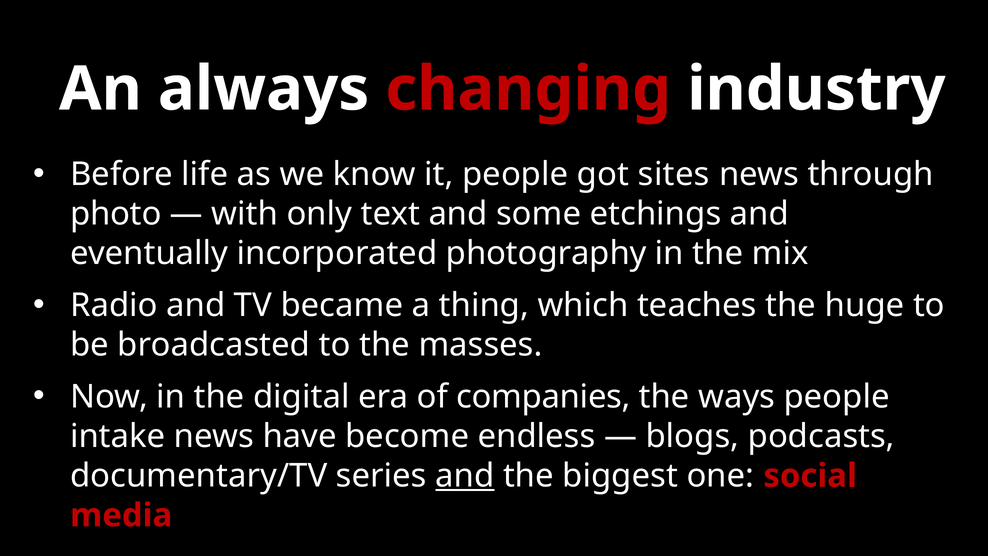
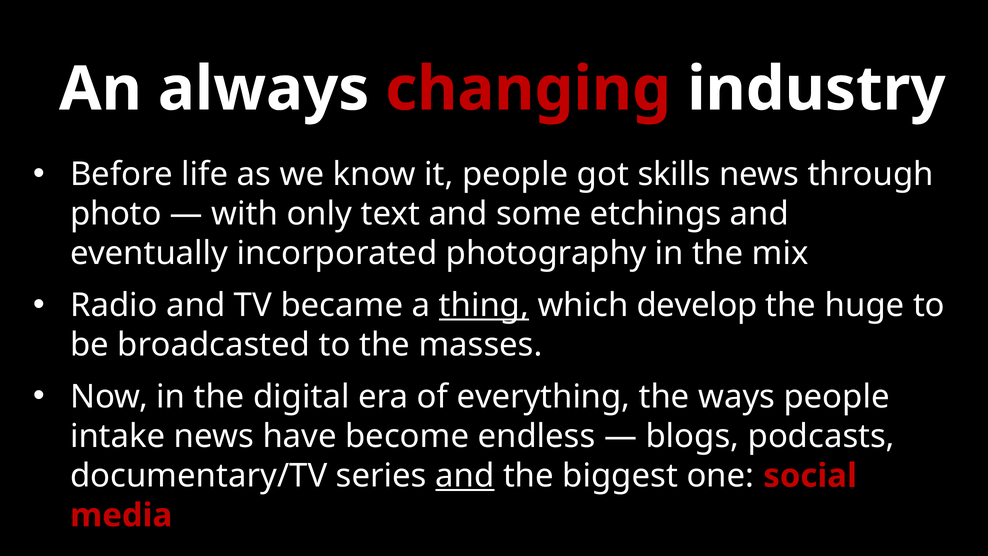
sites: sites -> skills
thing underline: none -> present
teaches: teaches -> develop
companies: companies -> everything
